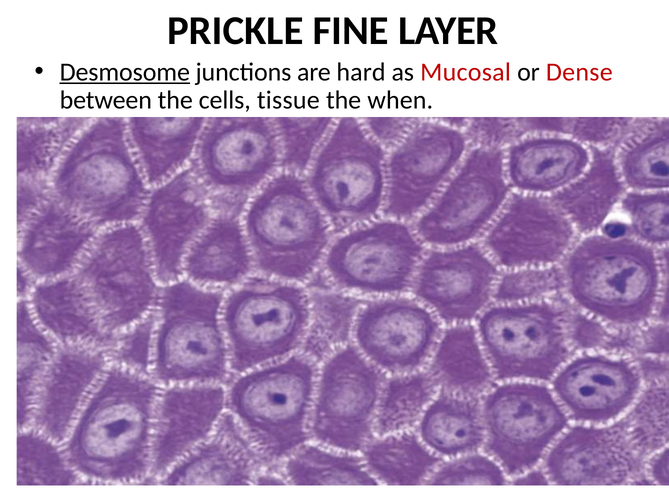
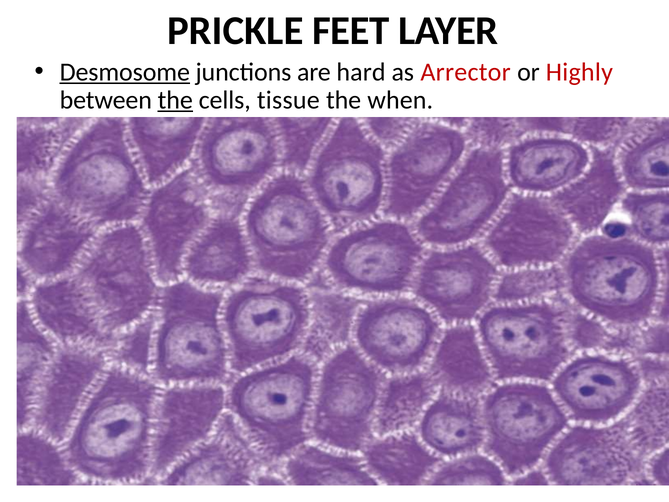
FINE: FINE -> FEET
Mucosal: Mucosal -> Arrector
Dense: Dense -> Highly
the at (175, 100) underline: none -> present
